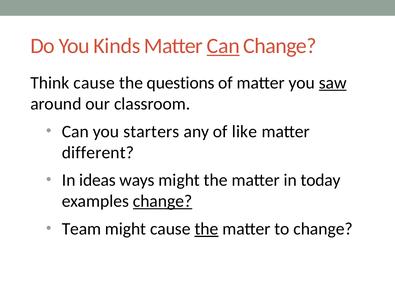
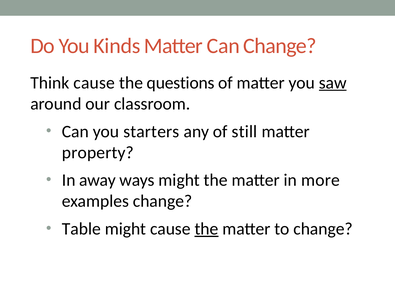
Can at (223, 46) underline: present -> none
like: like -> still
different: different -> property
ideas: ideas -> away
today: today -> more
change at (163, 201) underline: present -> none
Team: Team -> Table
